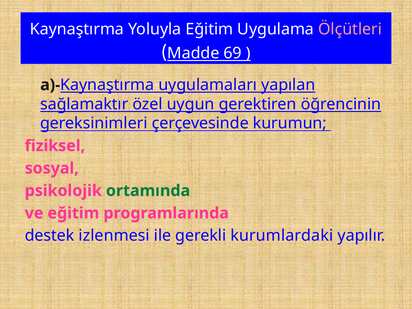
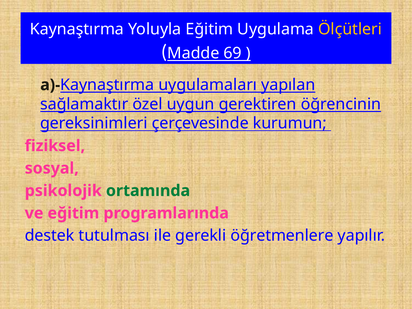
Ölçütleri colour: pink -> yellow
izlenmesi: izlenmesi -> tutulması
kurumlardaki: kurumlardaki -> öğretmenlere
